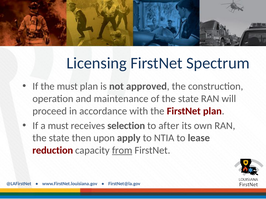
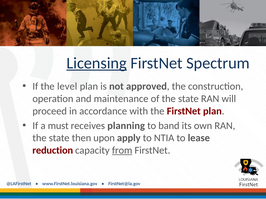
Licensing underline: none -> present
the must: must -> level
selection: selection -> planning
after: after -> band
